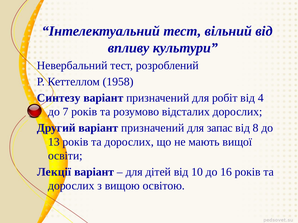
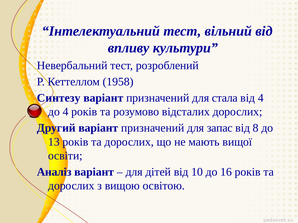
робіт: робіт -> стала
до 7: 7 -> 4
Лекції: Лекції -> Аналіз
